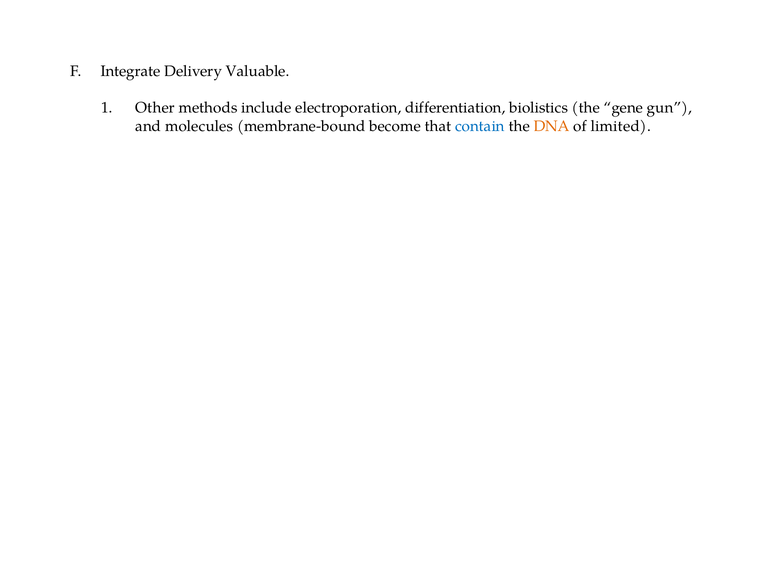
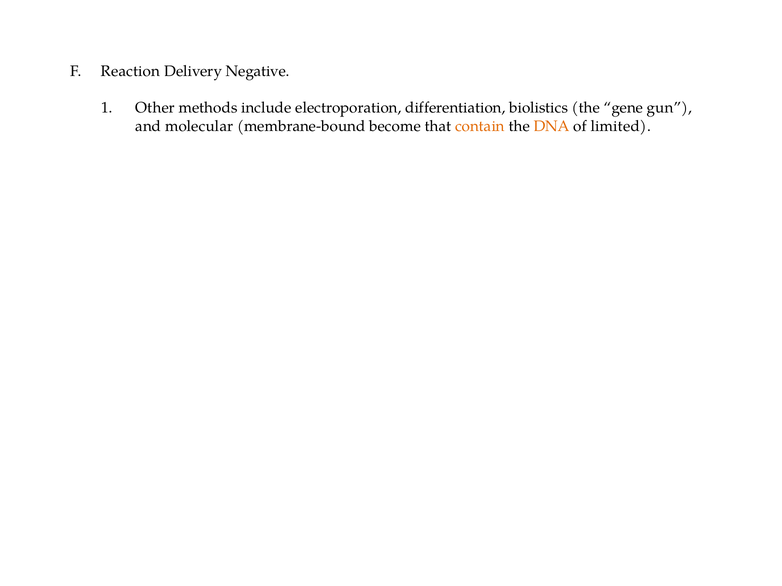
Integrate: Integrate -> Reaction
Valuable: Valuable -> Negative
molecules: molecules -> molecular
contain colour: blue -> orange
